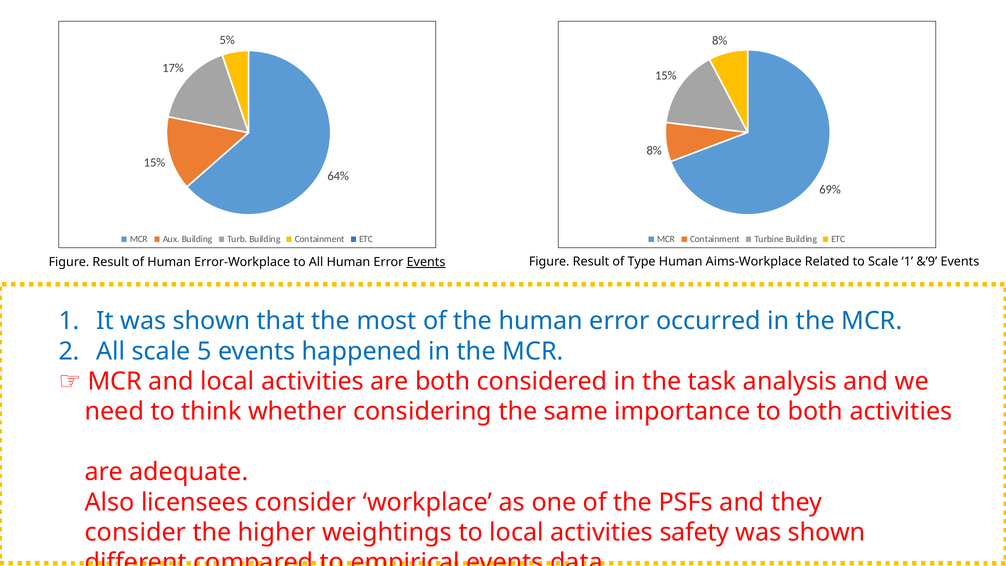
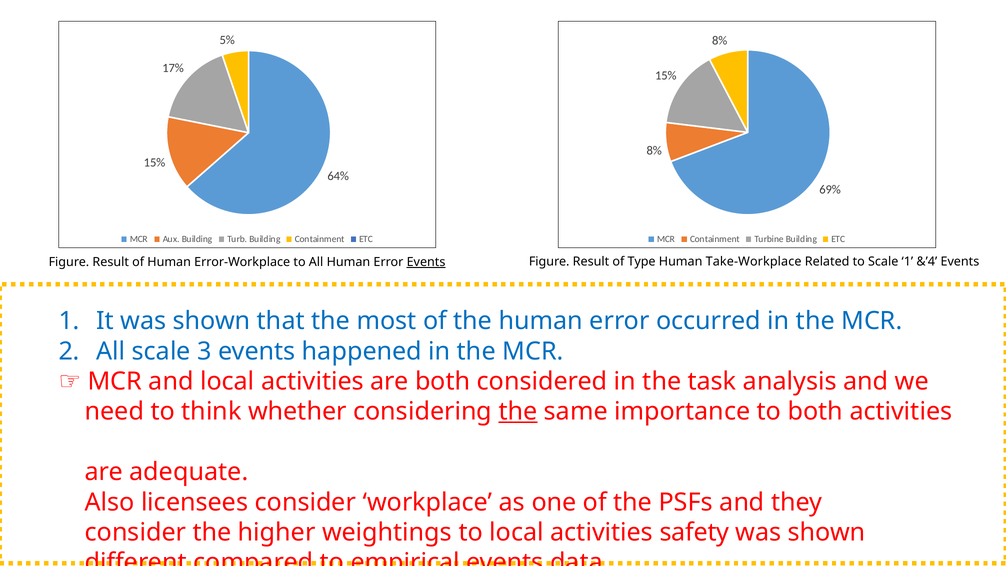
Aims-Workplace: Aims-Workplace -> Take-Workplace
&’9: &’9 -> &’4
5: 5 -> 3
the at (518, 412) underline: none -> present
